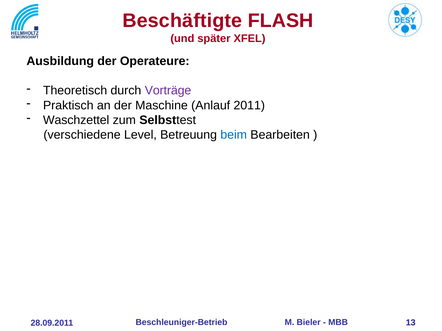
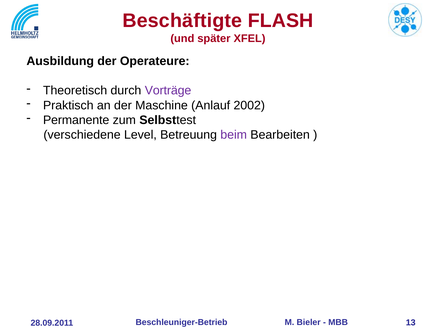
2011: 2011 -> 2002
Waschzettel: Waschzettel -> Permanente
beim colour: blue -> purple
